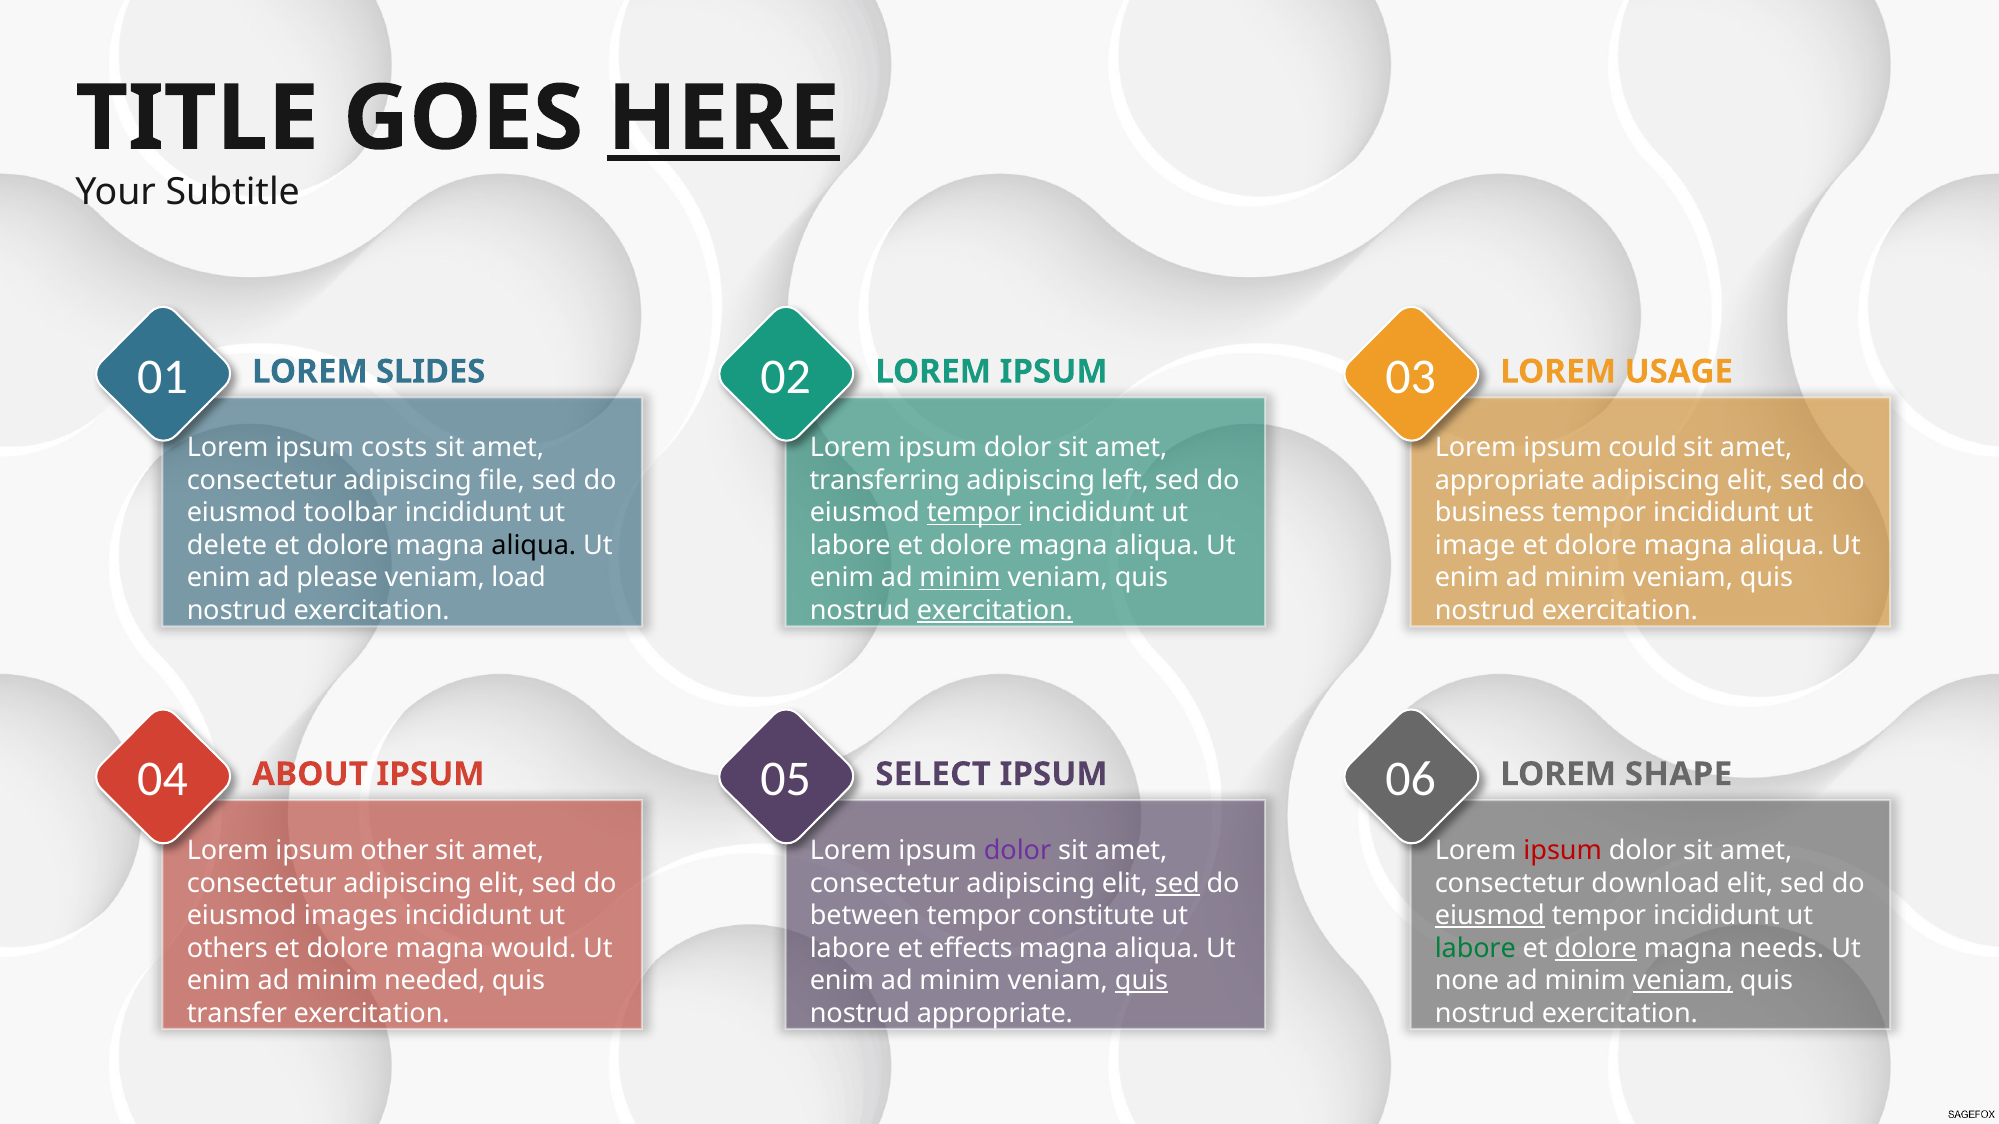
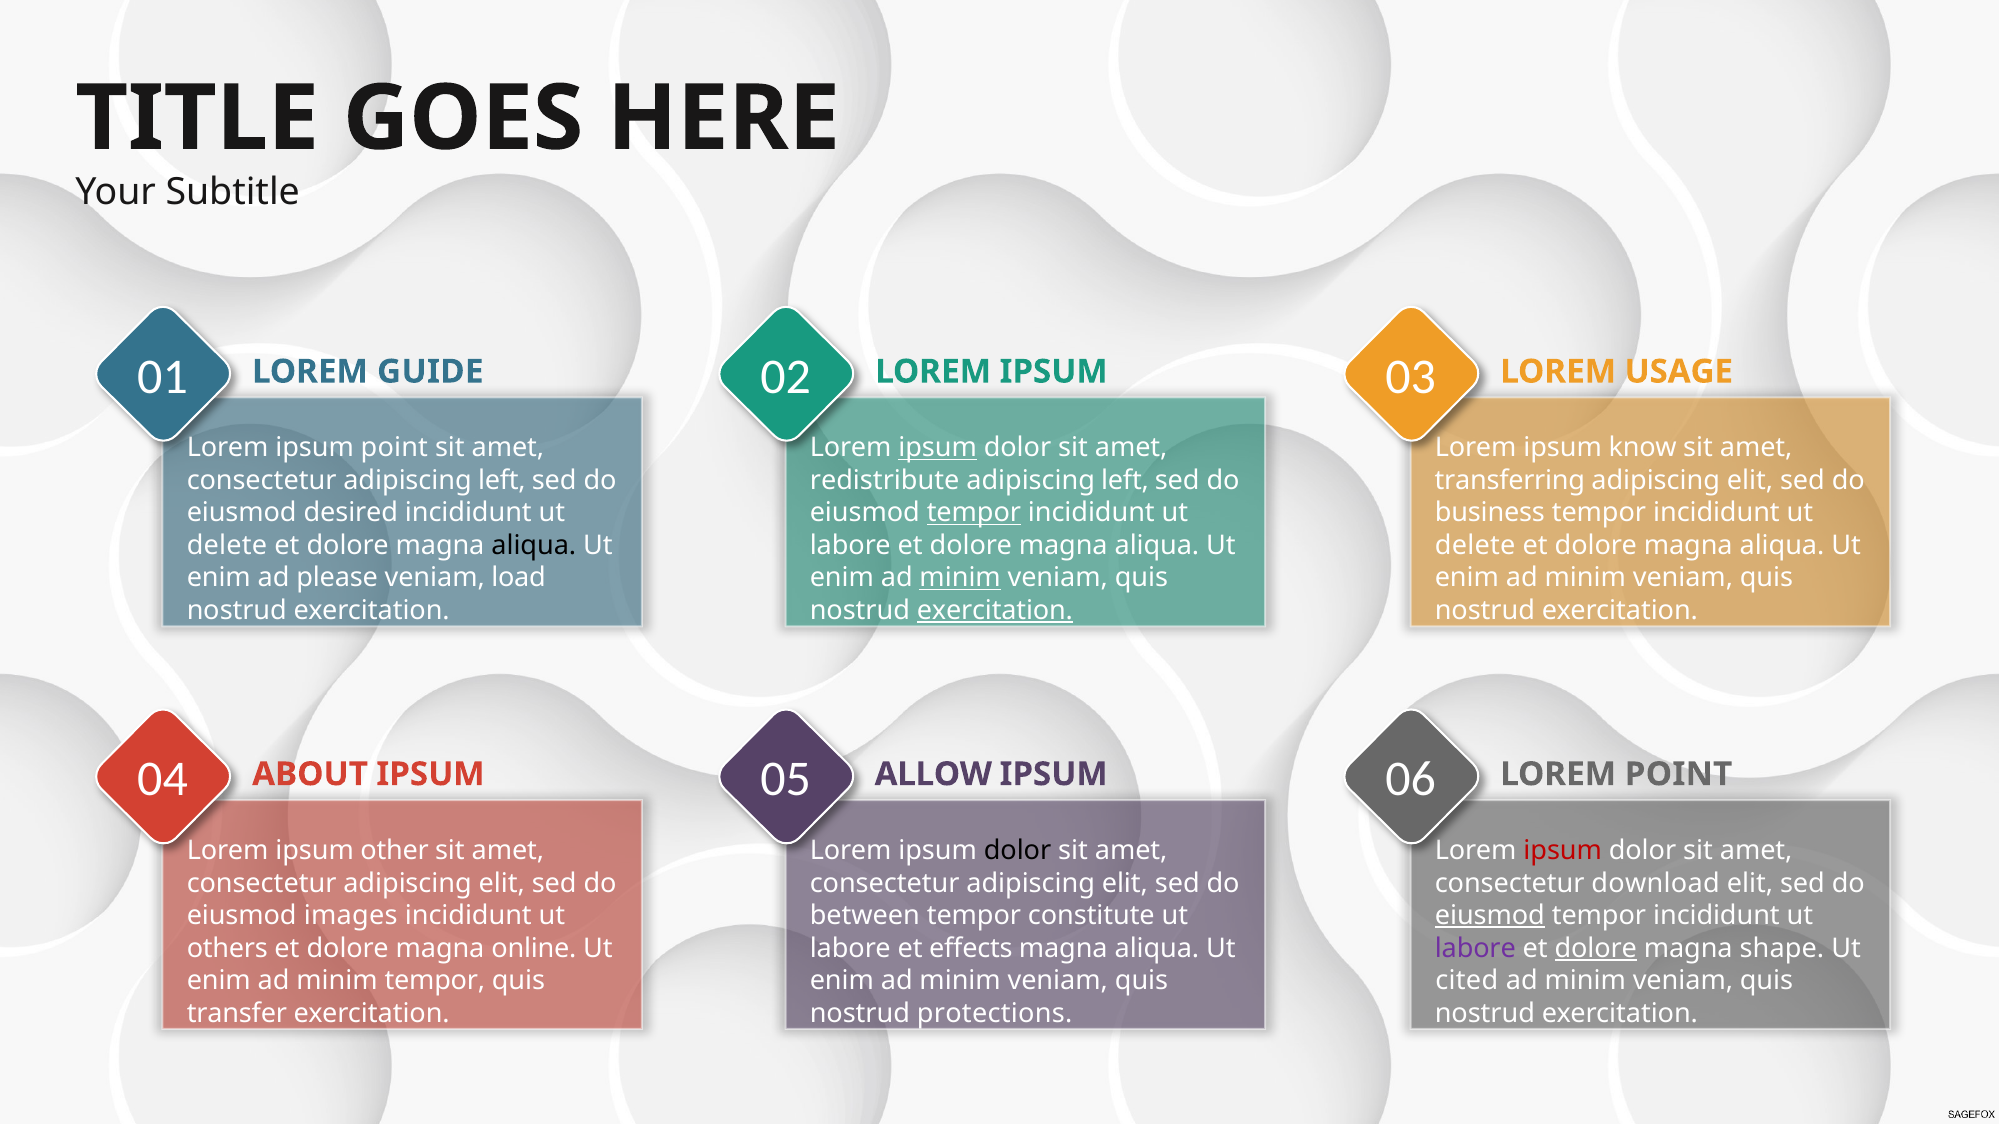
HERE underline: present -> none
SLIDES: SLIDES -> GUIDE
ipsum costs: costs -> point
ipsum at (938, 448) underline: none -> present
could: could -> know
consectetur adipiscing file: file -> left
transferring: transferring -> redistribute
appropriate at (1510, 481): appropriate -> transferring
toolbar: toolbar -> desired
image at (1475, 546): image -> delete
SELECT: SELECT -> ALLOW
LOREM SHAPE: SHAPE -> POINT
dolor at (1018, 851) colour: purple -> black
sed at (1177, 883) underline: present -> none
would: would -> online
labore at (1475, 949) colour: green -> purple
needs: needs -> shape
minim needed: needed -> tempor
quis at (1142, 981) underline: present -> none
none: none -> cited
veniam at (1683, 981) underline: present -> none
nostrud appropriate: appropriate -> protections
